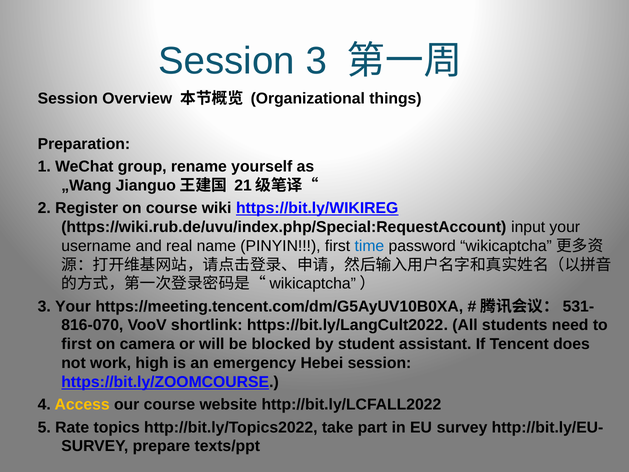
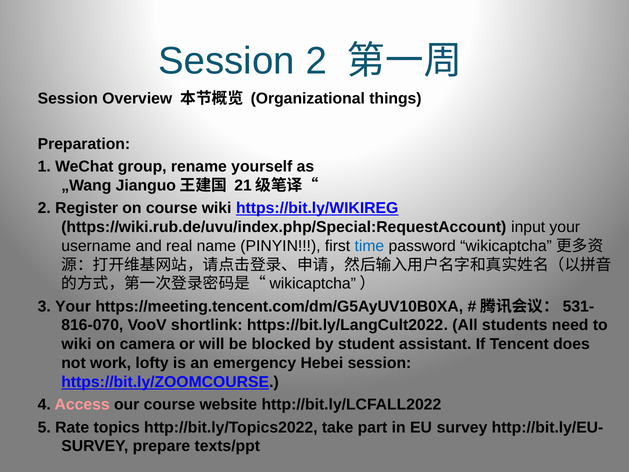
Session 3: 3 -> 2
first at (76, 344): first -> wiki
high: high -> lofty
Access colour: yellow -> pink
